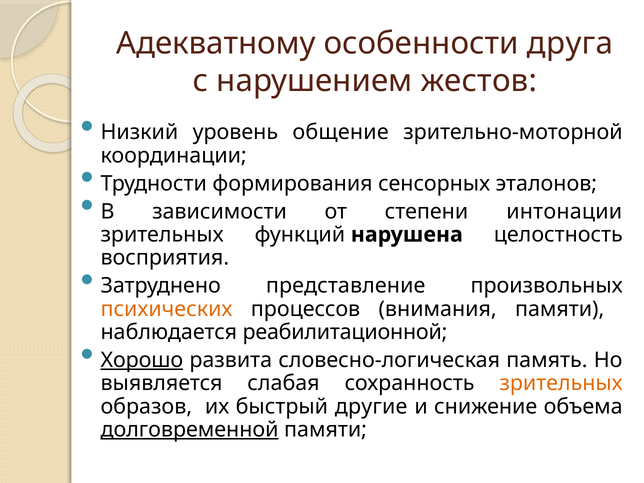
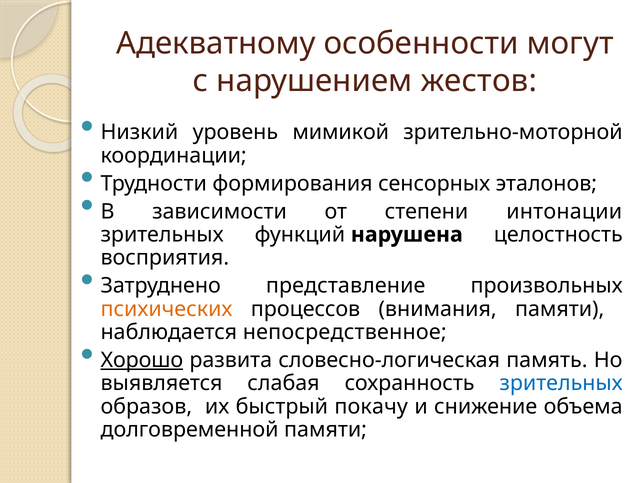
друга: друга -> могут
общение: общение -> мимикой
реабилитационной: реабилитационной -> непосредственное
зрительных at (561, 383) colour: orange -> blue
другие: другие -> покачу
долговременной underline: present -> none
